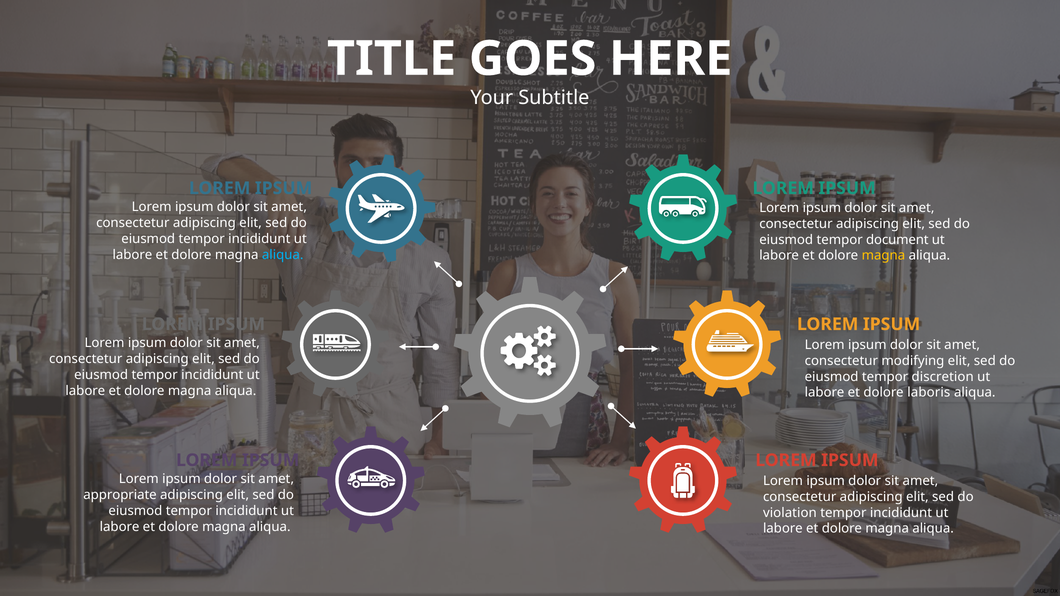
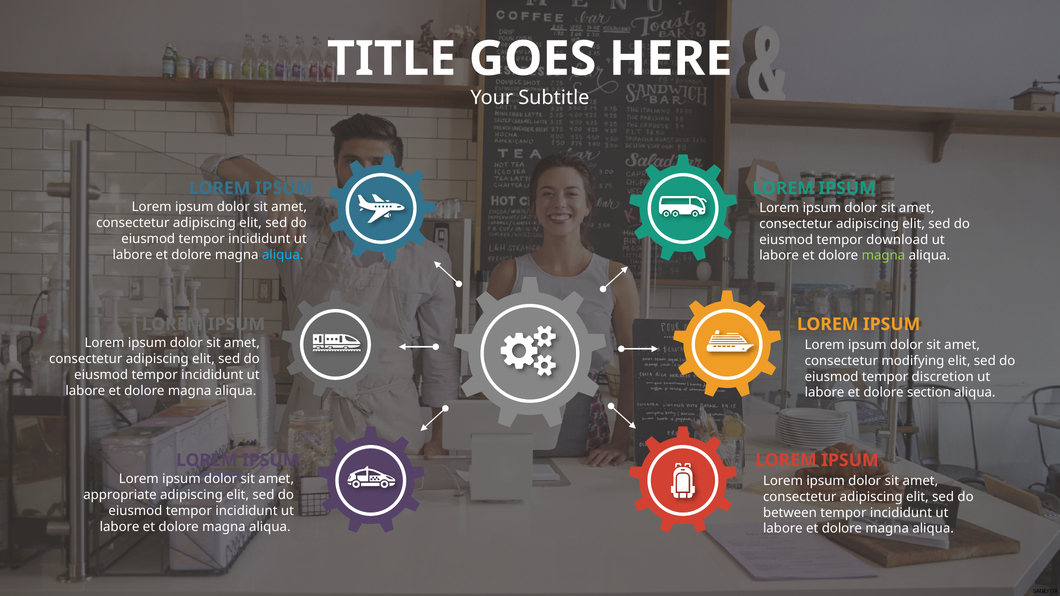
document: document -> download
magna at (883, 256) colour: yellow -> light green
laboris: laboris -> section
violation: violation -> between
